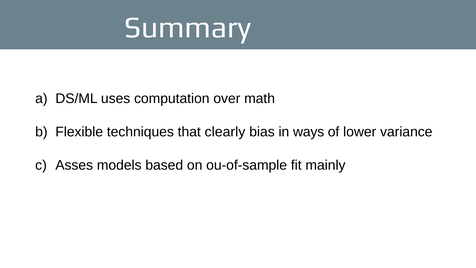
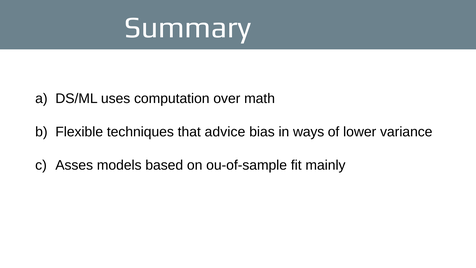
clearly: clearly -> advice
